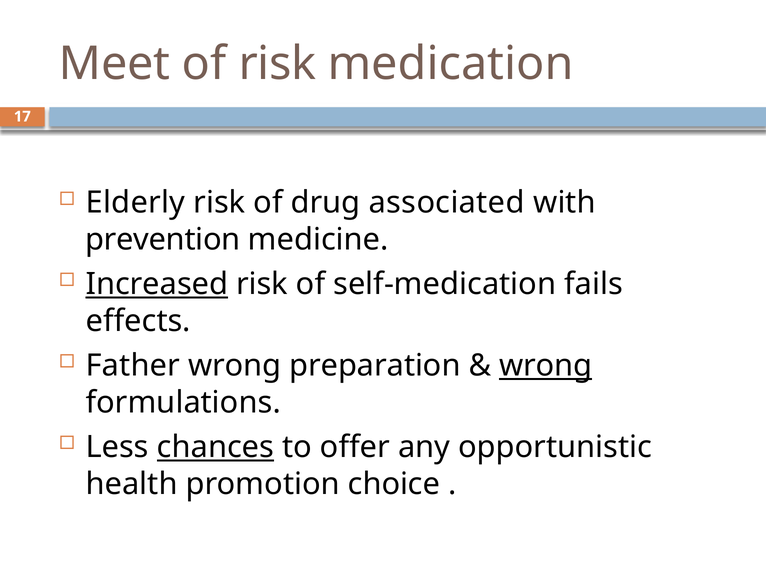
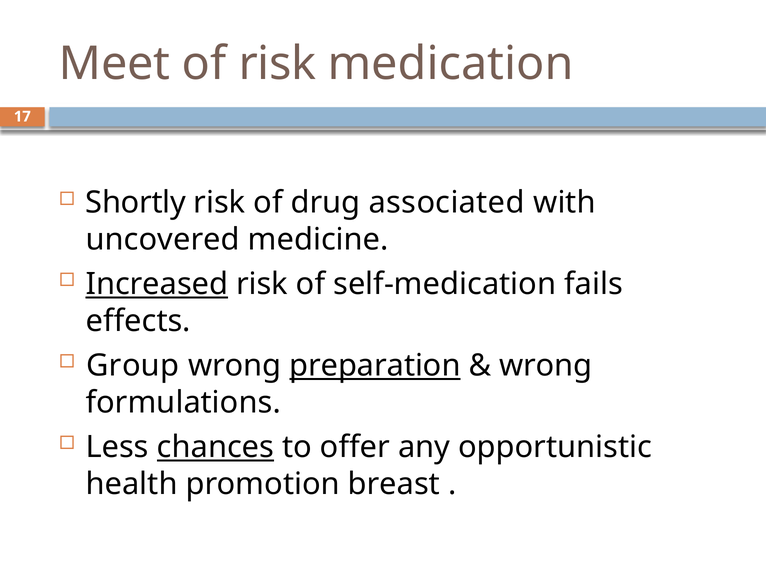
Elderly: Elderly -> Shortly
prevention: prevention -> uncovered
Father: Father -> Group
preparation underline: none -> present
wrong at (546, 366) underline: present -> none
choice: choice -> breast
